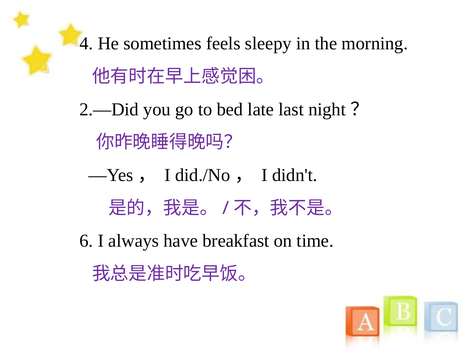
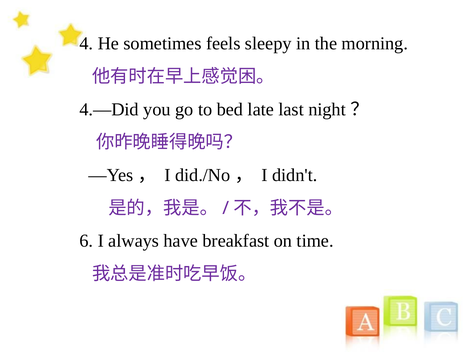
2.—Did: 2.—Did -> 4.—Did
